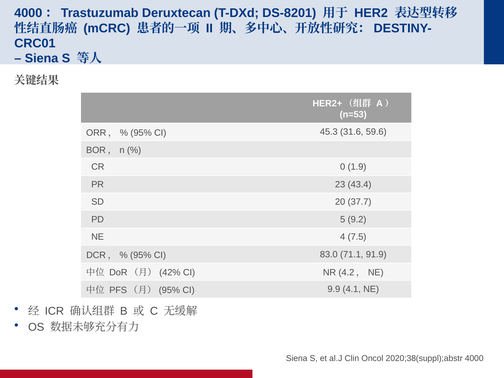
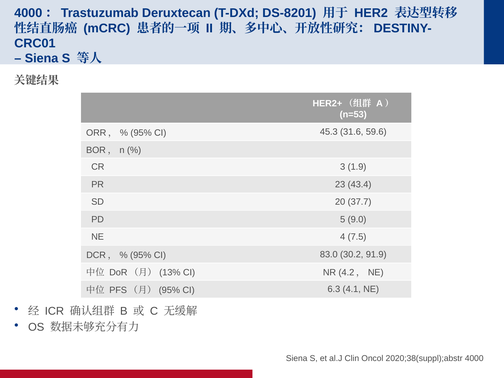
0: 0 -> 3
9.2: 9.2 -> 9.0
71.1: 71.1 -> 30.2
42%: 42% -> 13%
9.9: 9.9 -> 6.3
